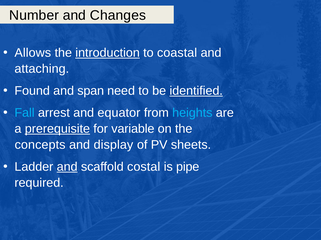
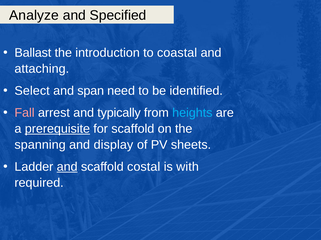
Number: Number -> Analyze
Changes: Changes -> Specified
Allows: Allows -> Ballast
introduction underline: present -> none
Found: Found -> Select
identified underline: present -> none
Fall colour: light blue -> pink
equator: equator -> typically
for variable: variable -> scaffold
concepts: concepts -> spanning
pipe: pipe -> with
